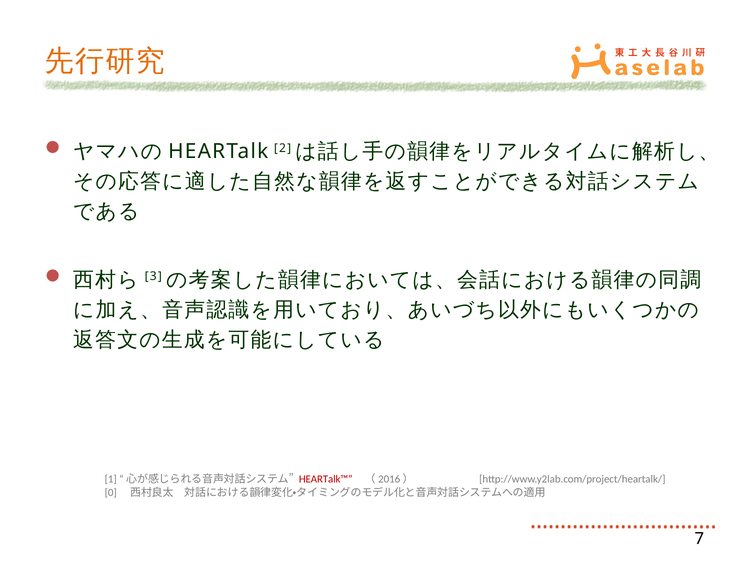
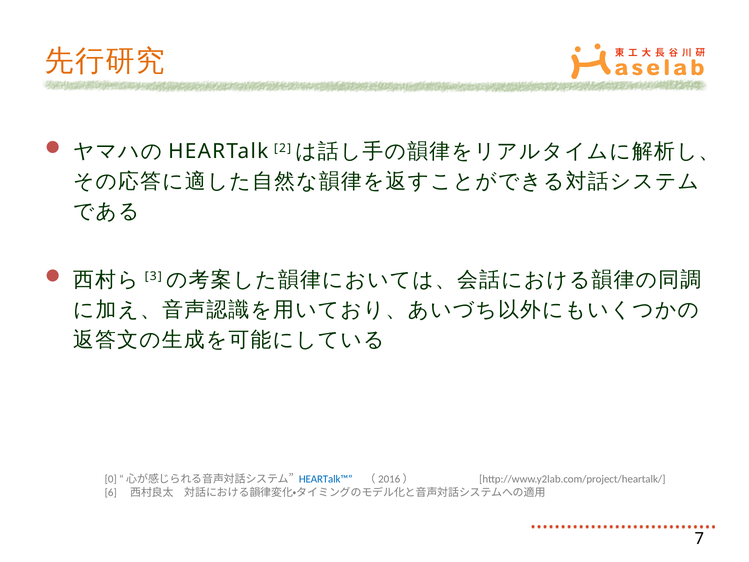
1: 1 -> 0
HEARTalk™ colour: red -> blue
0: 0 -> 6
